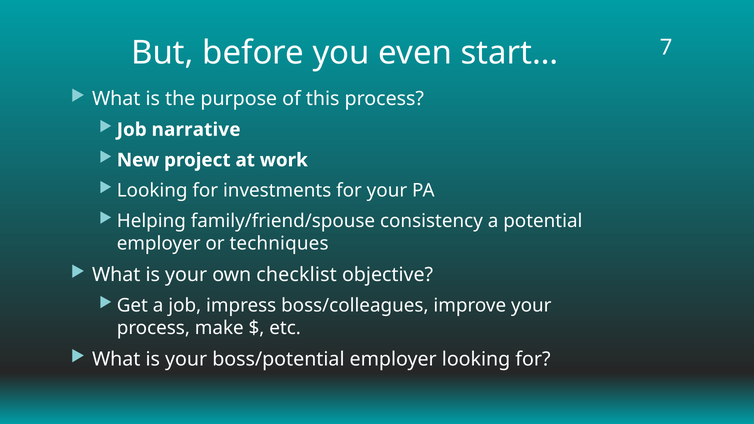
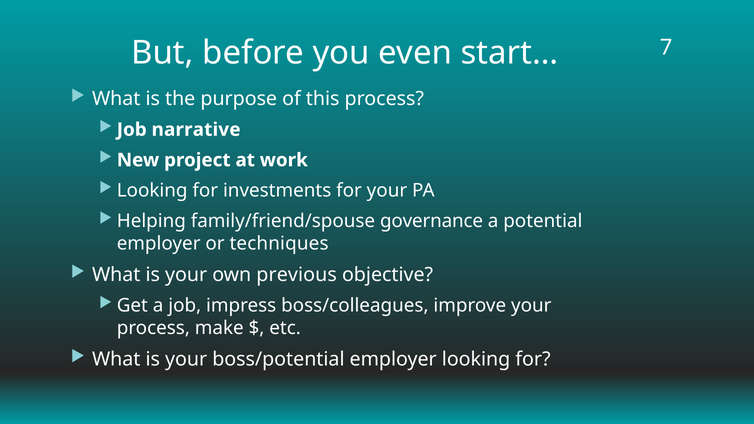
consistency: consistency -> governance
checklist: checklist -> previous
